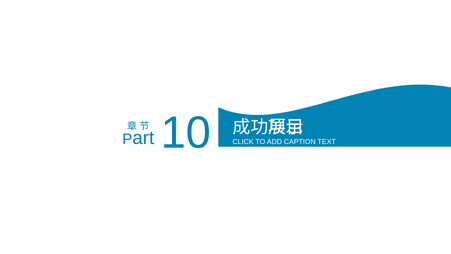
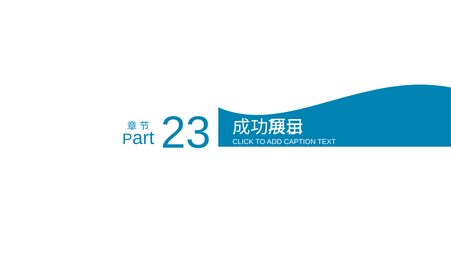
10: 10 -> 23
